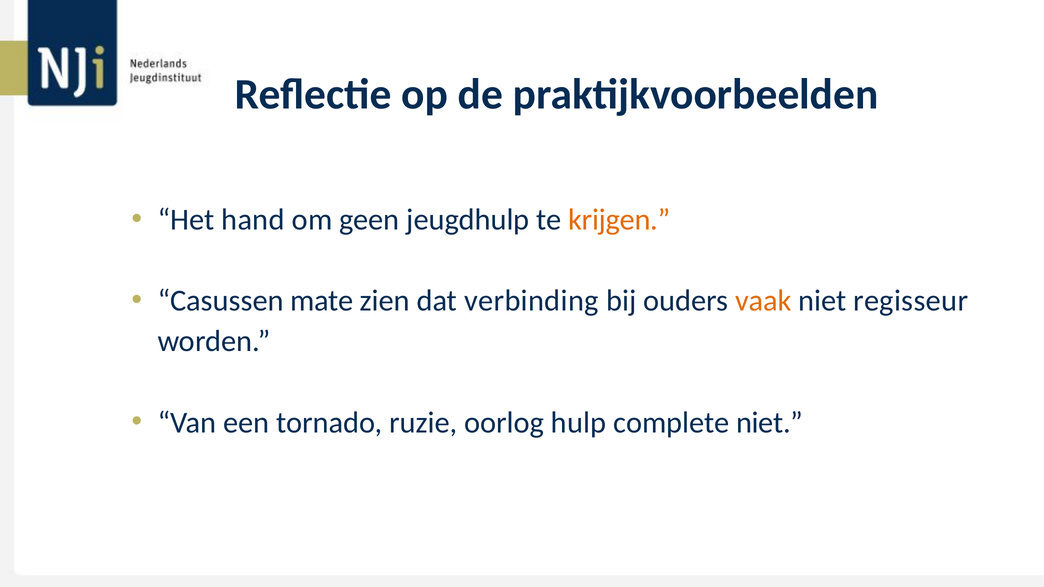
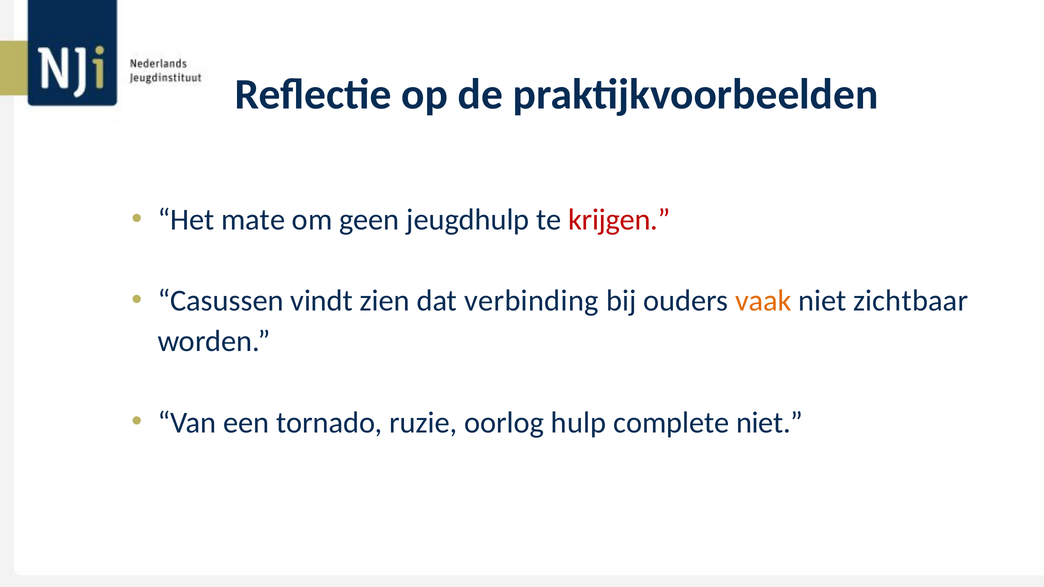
hand: hand -> mate
krijgen colour: orange -> red
mate: mate -> vindt
regisseur: regisseur -> zichtbaar
